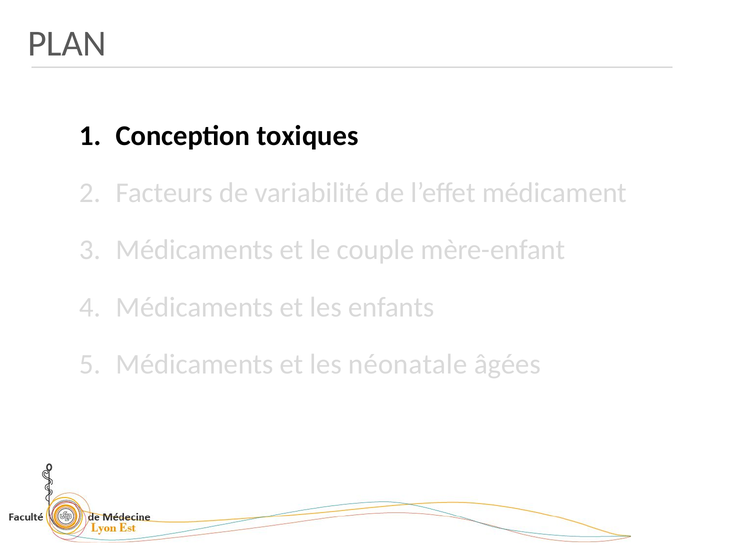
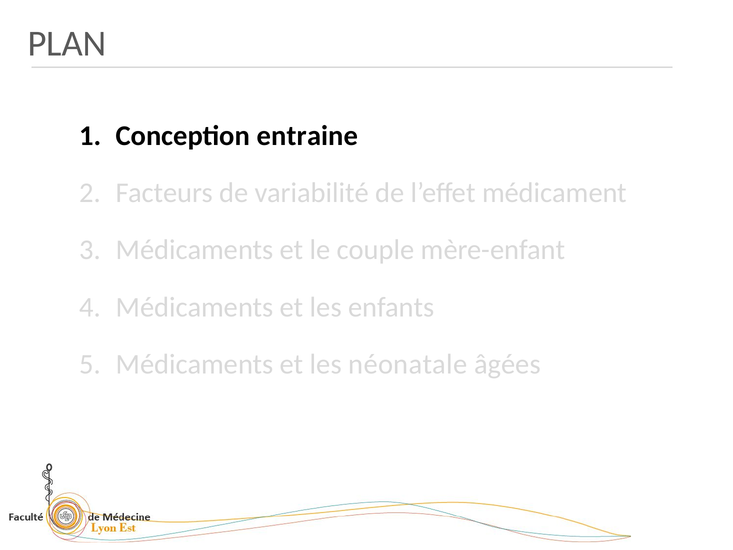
toxiques: toxiques -> entraine
